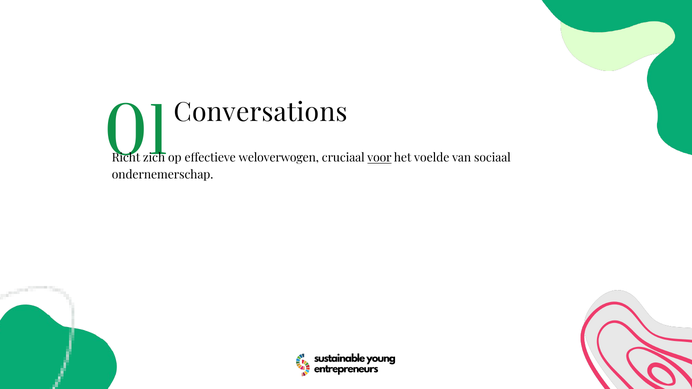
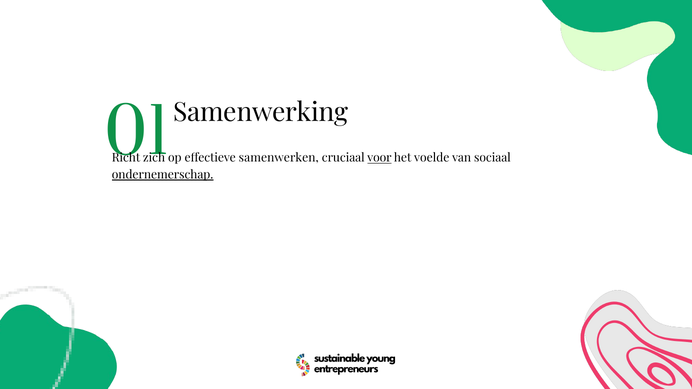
Conversations: Conversations -> Samenwerking
weloverwogen: weloverwogen -> samenwerken
ondernemerschap underline: none -> present
